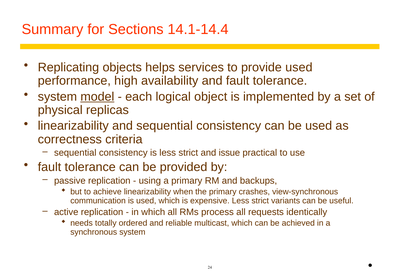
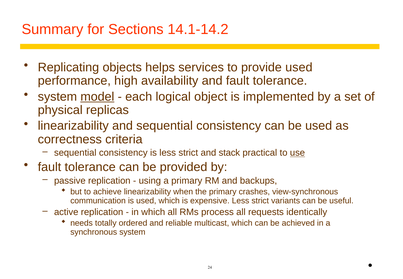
14.1-14.4: 14.1-14.4 -> 14.1-14.2
issue: issue -> stack
use underline: none -> present
